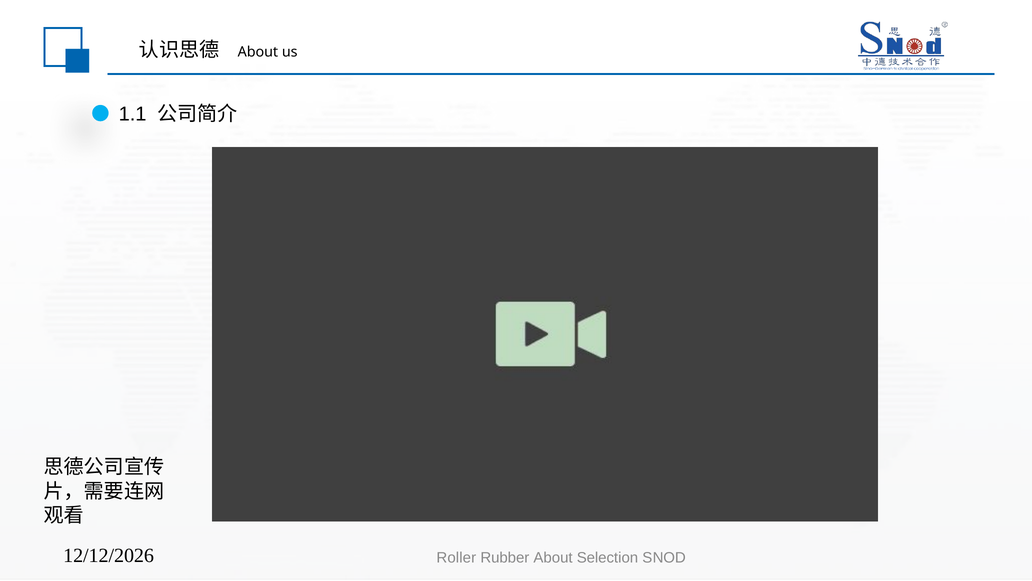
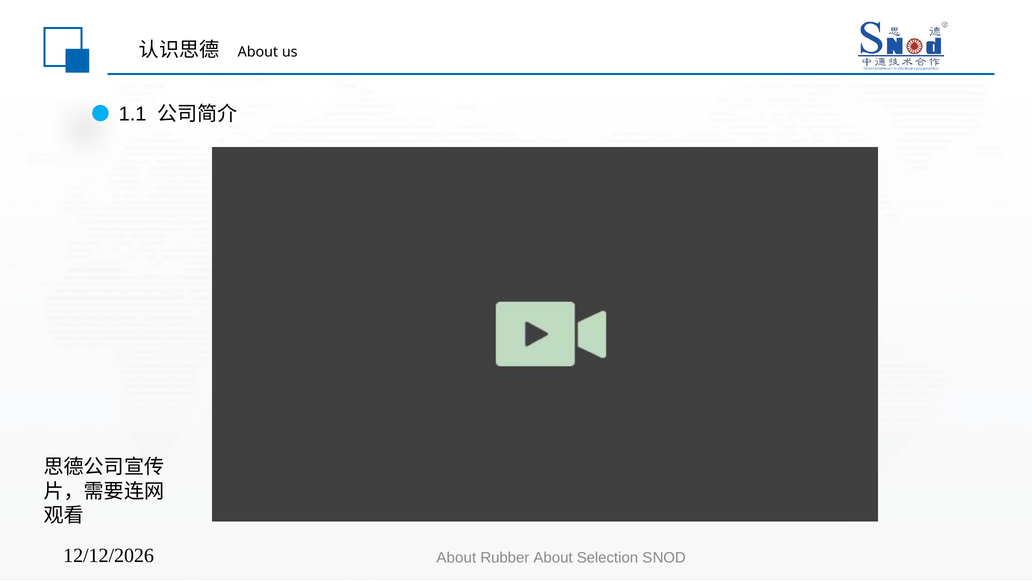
Roller at (456, 557): Roller -> About
